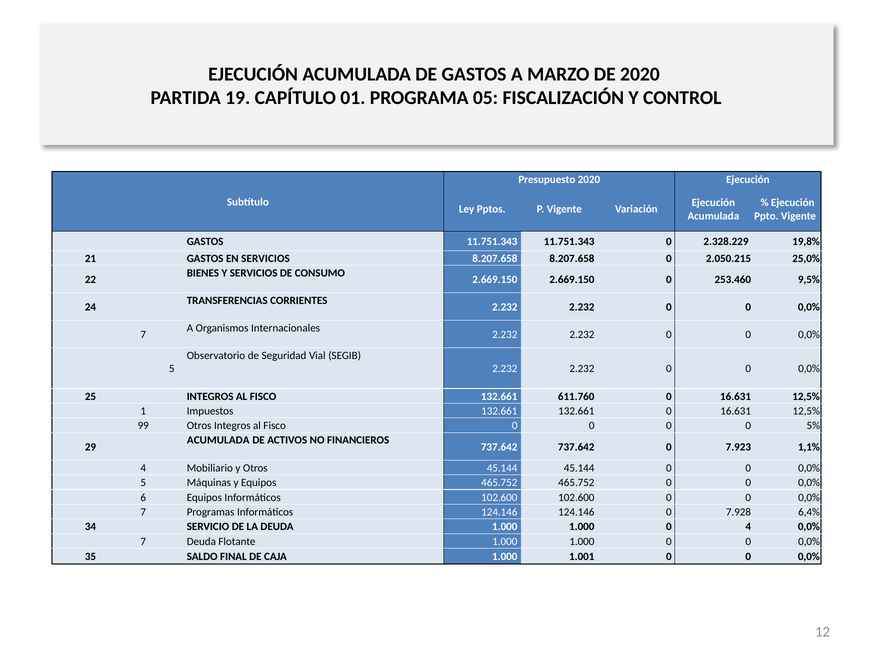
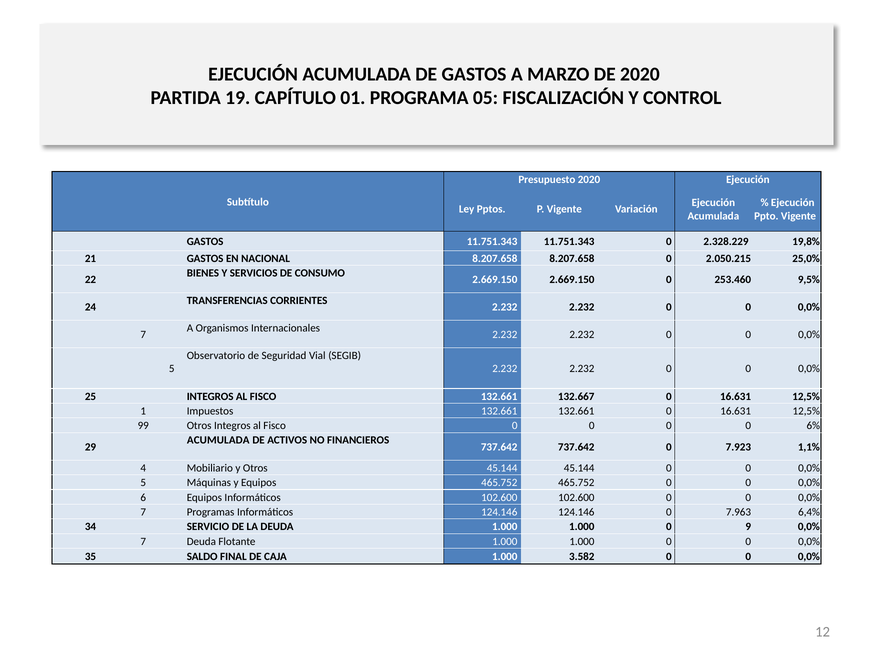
EN SERVICIOS: SERVICIOS -> NACIONAL
611.760: 611.760 -> 132.667
5%: 5% -> 6%
7.928: 7.928 -> 7.963
4 at (748, 527): 4 -> 9
1.001: 1.001 -> 3.582
